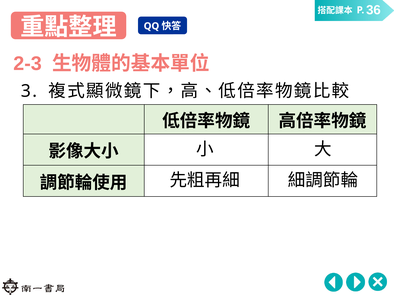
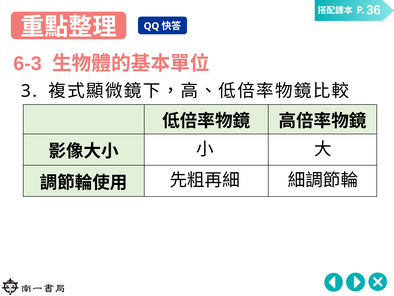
2-3: 2-3 -> 6-3
